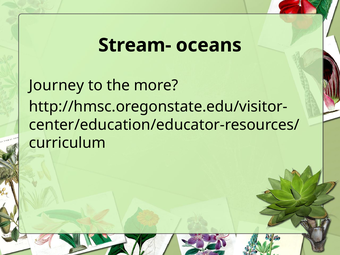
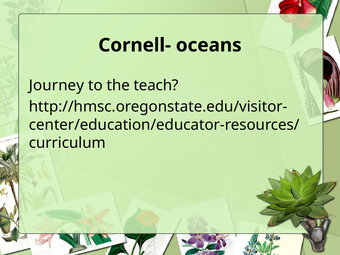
Stream-: Stream- -> Cornell-
more: more -> teach
